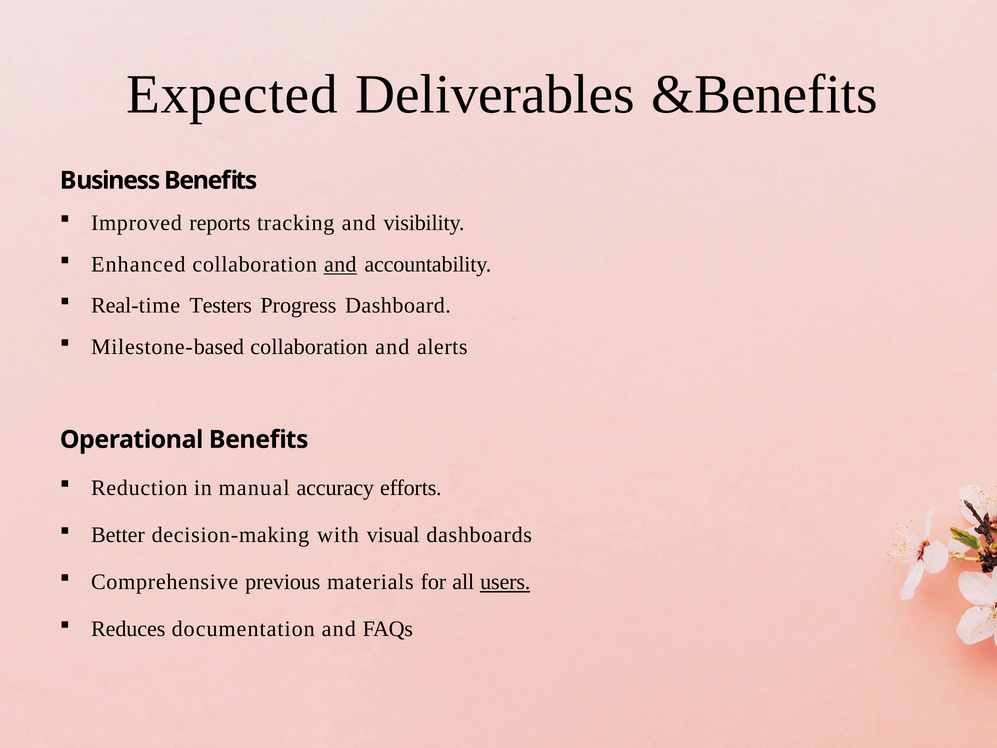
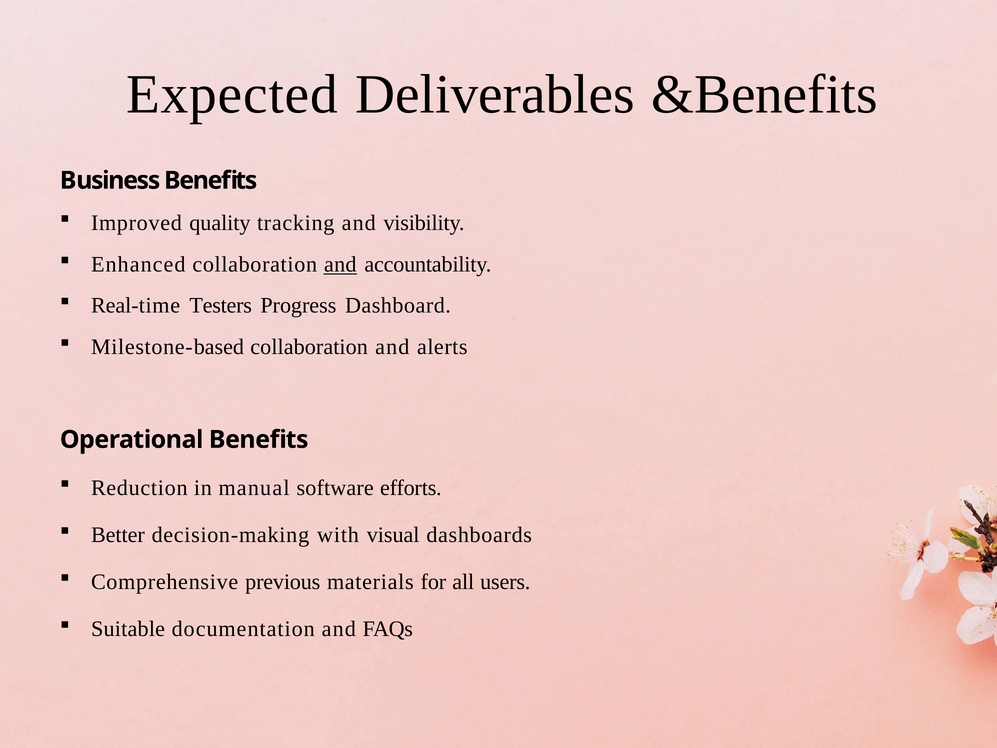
reports: reports -> quality
accuracy: accuracy -> software
users underline: present -> none
Reduces: Reduces -> Suitable
